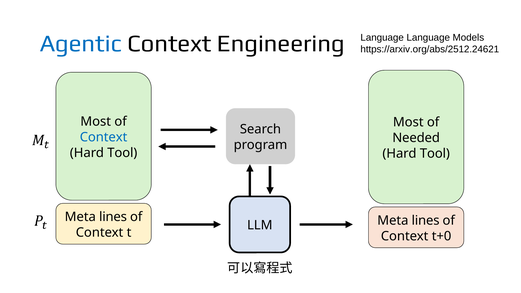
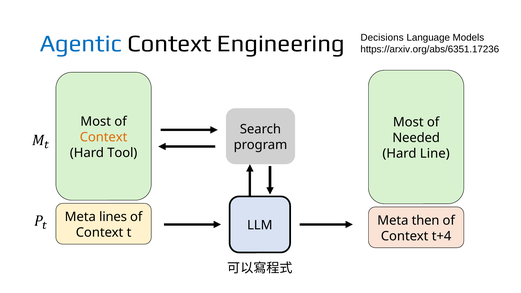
Engineering Language: Language -> Decisions
https://arxiv.org/abs/2512.24621: https://arxiv.org/abs/2512.24621 -> https://arxiv.org/abs/6351.17236
Context at (104, 137) colour: blue -> orange
Tool at (435, 154): Tool -> Line
lines at (426, 220): lines -> then
t+0: t+0 -> t+4
